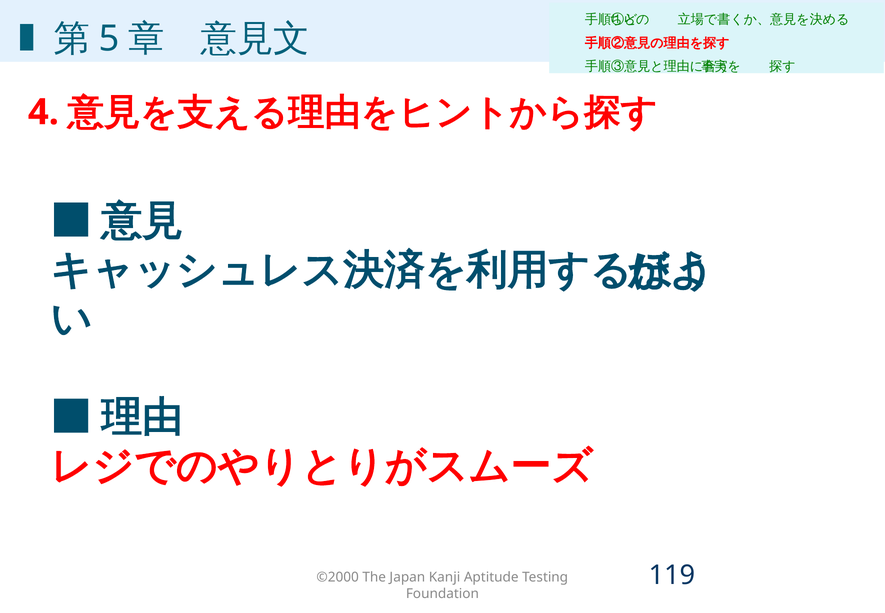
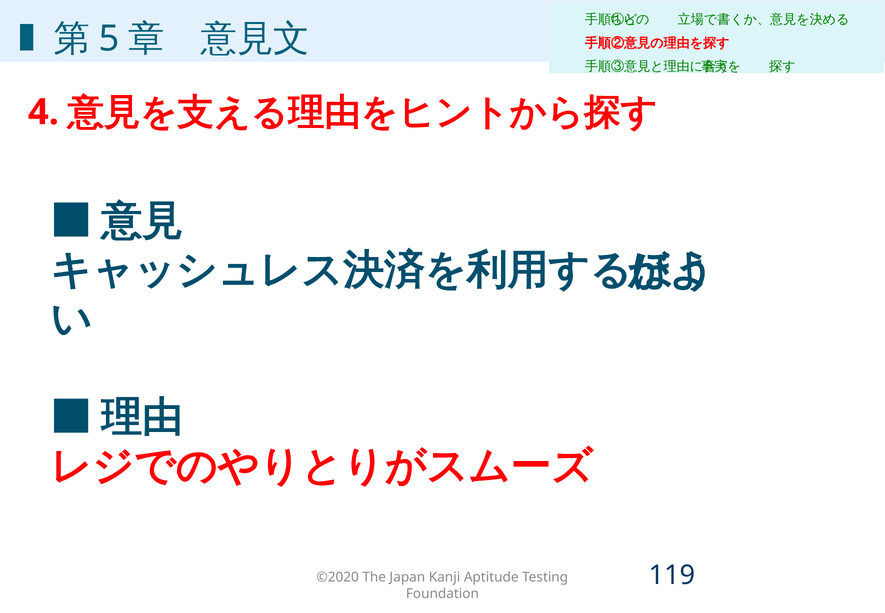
©2000: ©2000 -> ©2020
